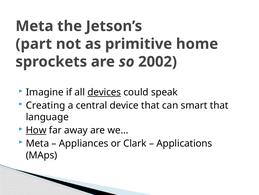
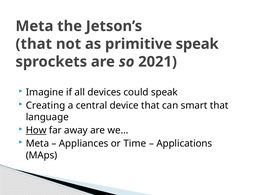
part at (34, 44): part -> that
primitive home: home -> speak
2002: 2002 -> 2021
devices underline: present -> none
Clark: Clark -> Time
